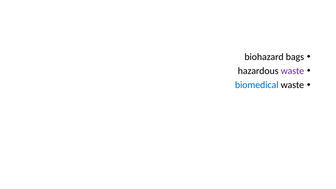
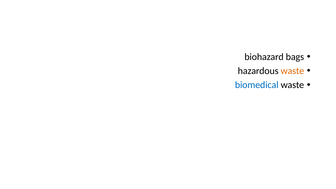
waste at (292, 71) colour: purple -> orange
